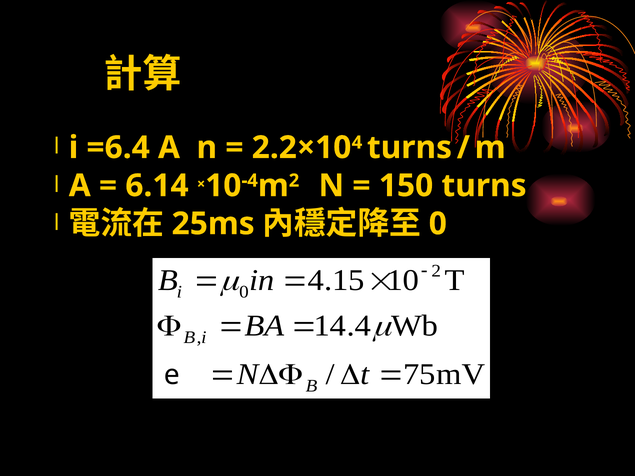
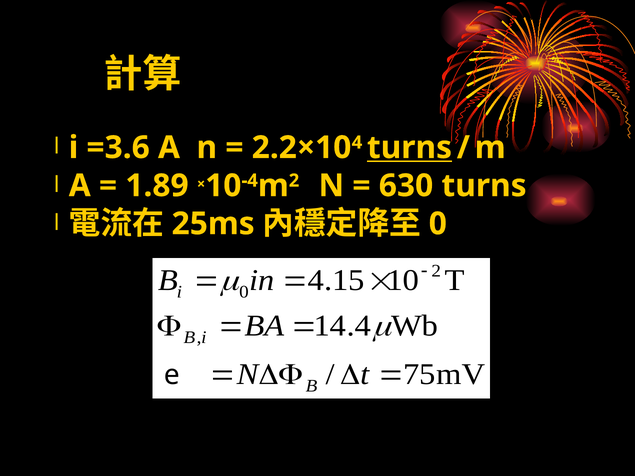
=6.4: =6.4 -> =3.6
turns at (409, 148) underline: none -> present
6.14: 6.14 -> 1.89
150: 150 -> 630
